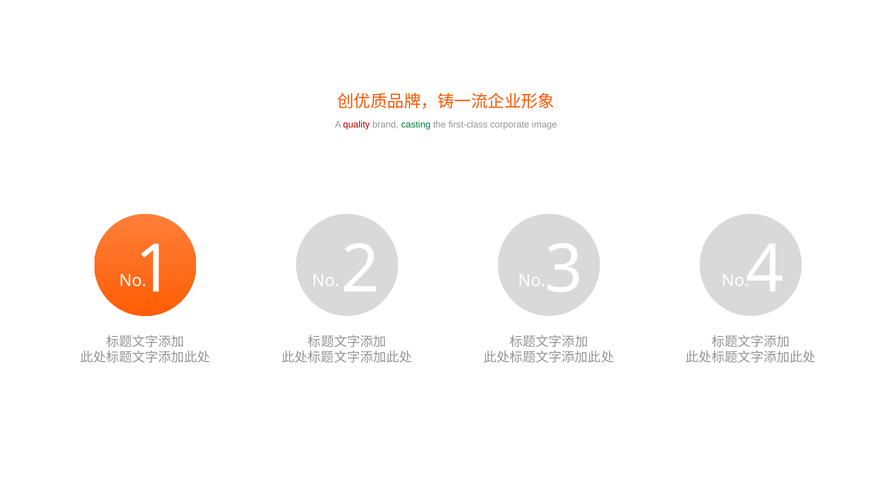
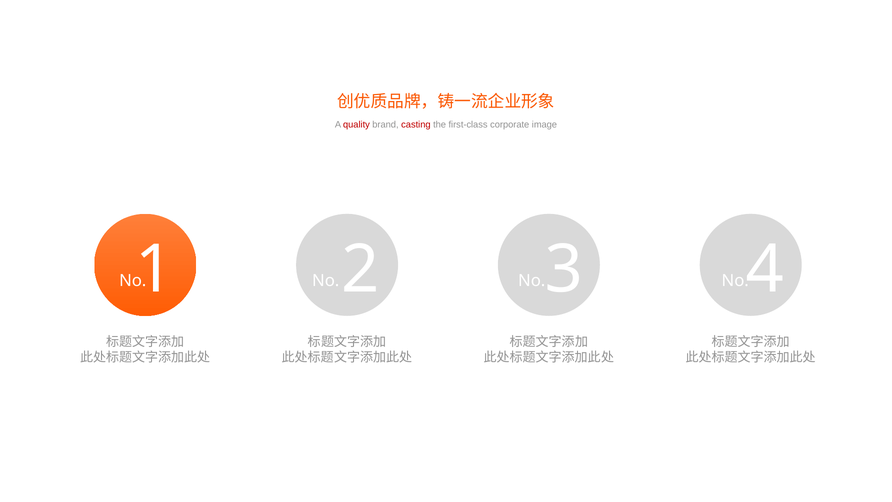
casting colour: green -> red
